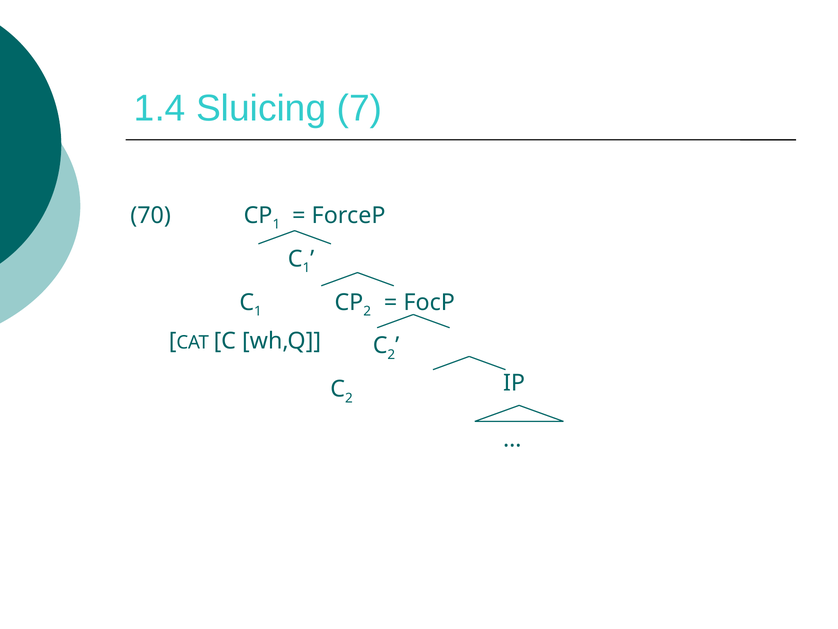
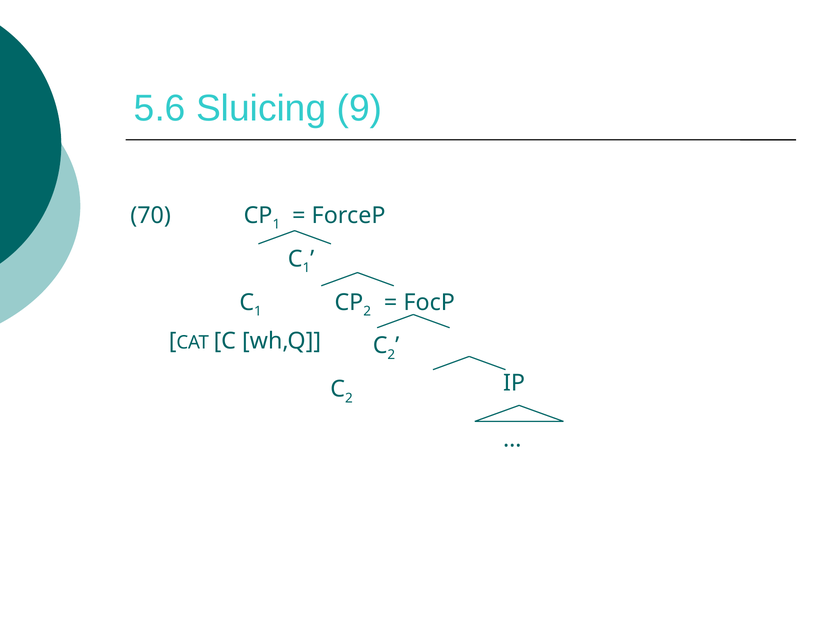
1.4: 1.4 -> 5.6
7: 7 -> 9
